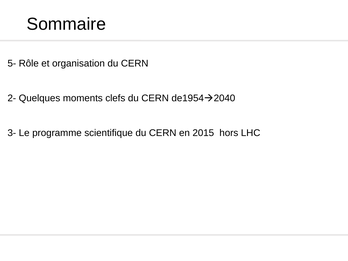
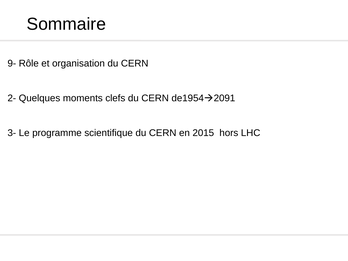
5-: 5- -> 9-
2040: 2040 -> 2091
